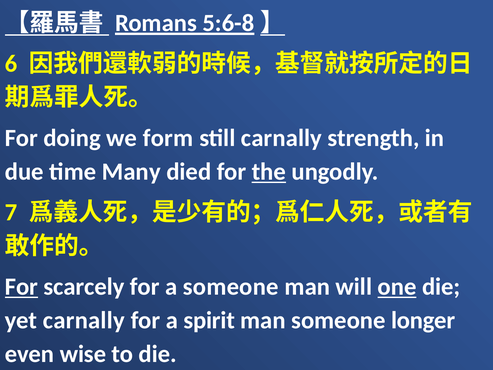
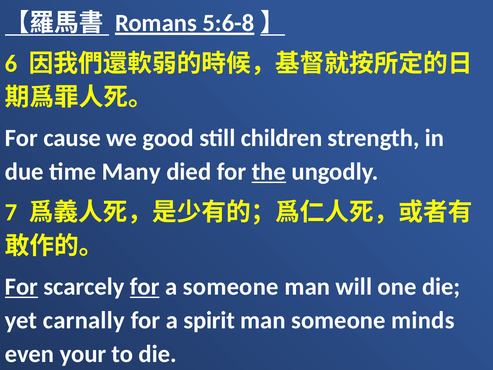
doing: doing -> cause
form: form -> good
still carnally: carnally -> children
for at (145, 287) underline: none -> present
one underline: present -> none
longer: longer -> minds
wise: wise -> your
